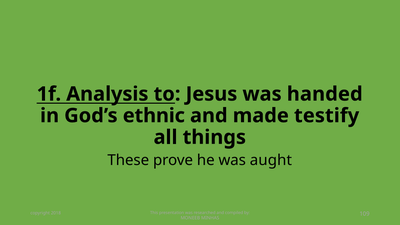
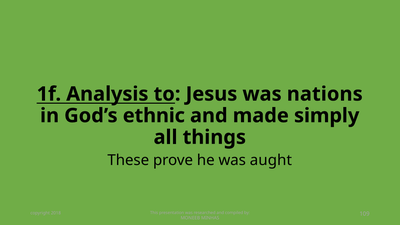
handed: handed -> nations
testify: testify -> simply
